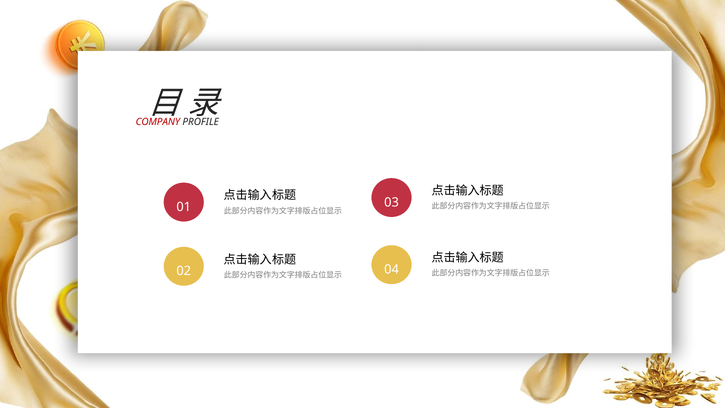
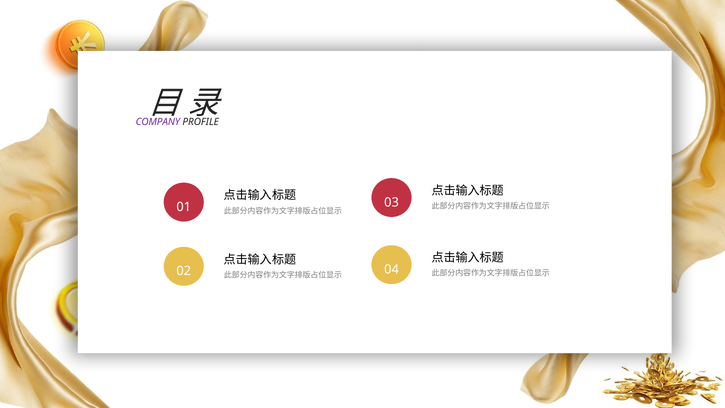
COMPANY colour: red -> purple
